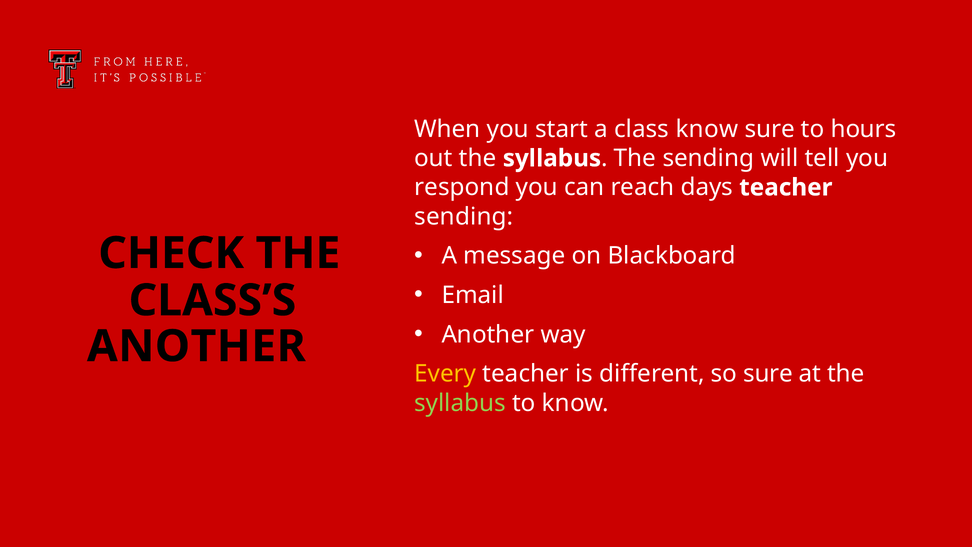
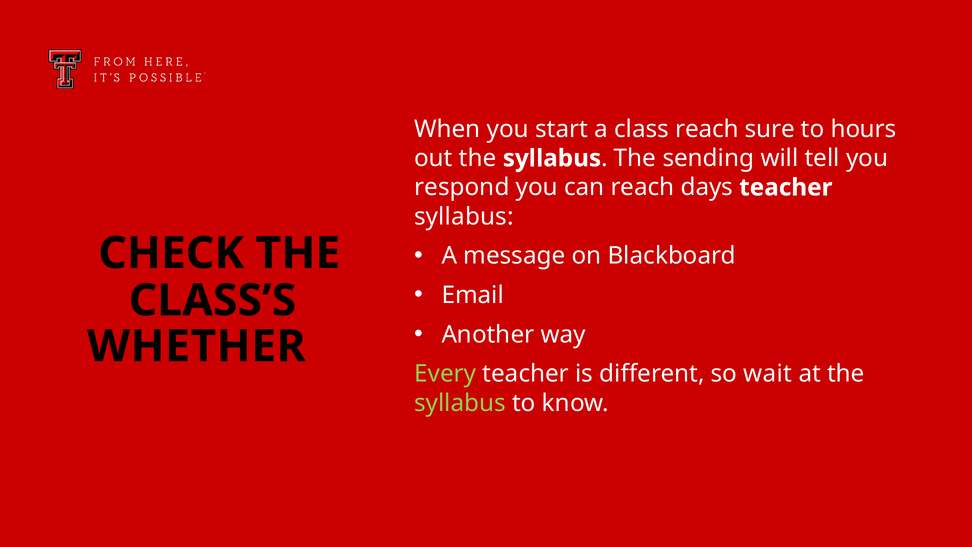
class know: know -> reach
sending at (464, 217): sending -> syllabus
ANOTHER at (196, 346): ANOTHER -> WHETHER
Every colour: yellow -> light green
so sure: sure -> wait
